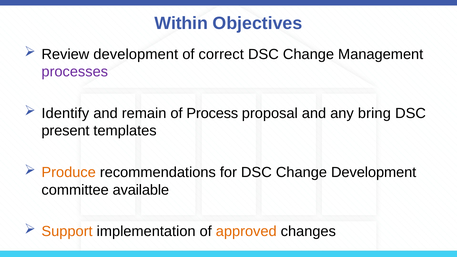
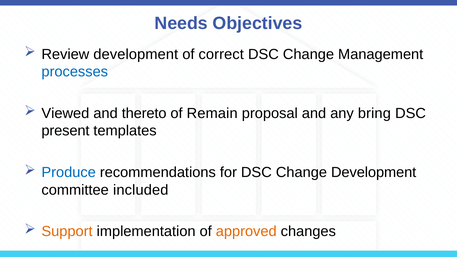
Within: Within -> Needs
processes colour: purple -> blue
Identify: Identify -> Viewed
remain: remain -> thereto
Process: Process -> Remain
Produce colour: orange -> blue
available: available -> included
